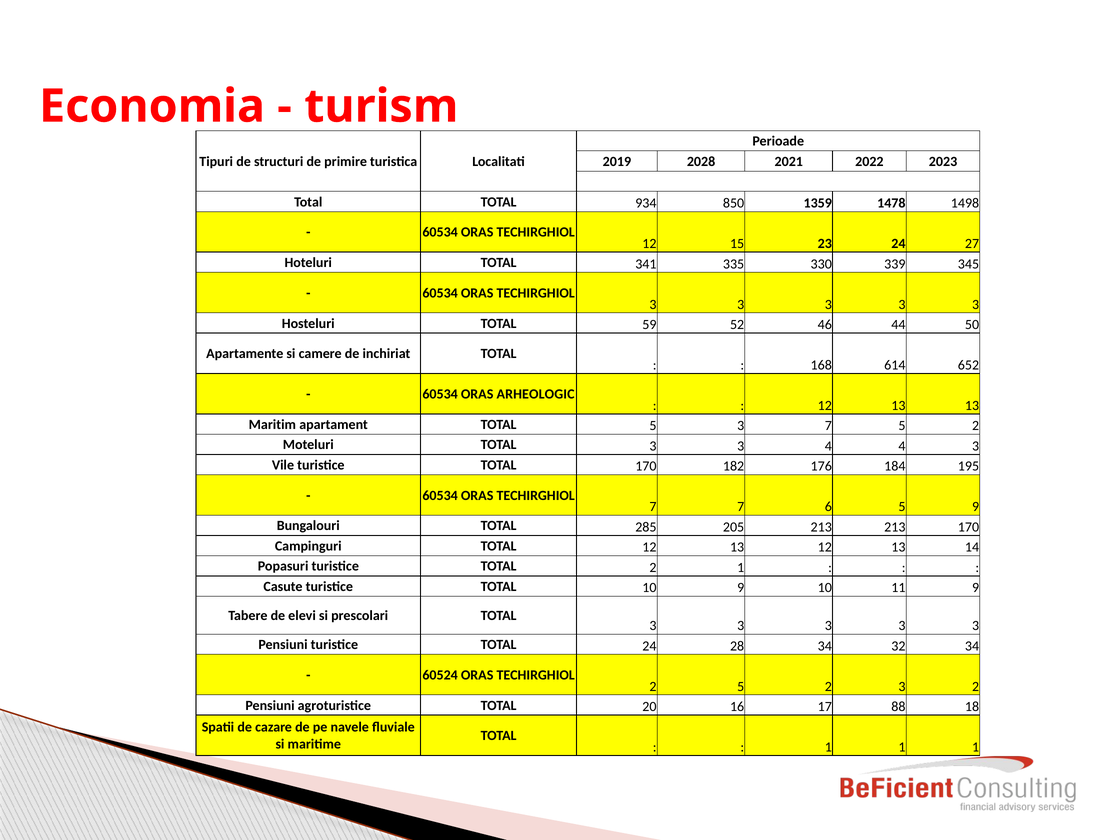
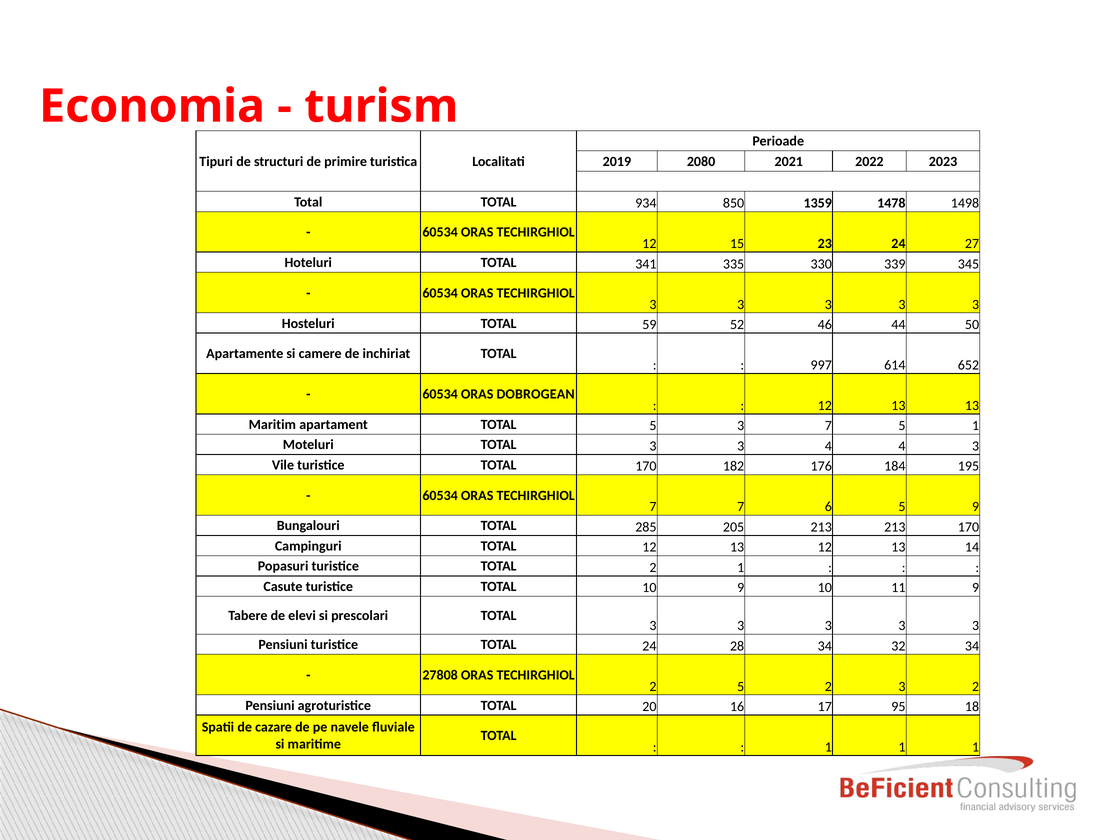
2028: 2028 -> 2080
168: 168 -> 997
ARHEOLOGIC: ARHEOLOGIC -> DOBROGEAN
7 5 2: 2 -> 1
60524: 60524 -> 27808
88: 88 -> 95
